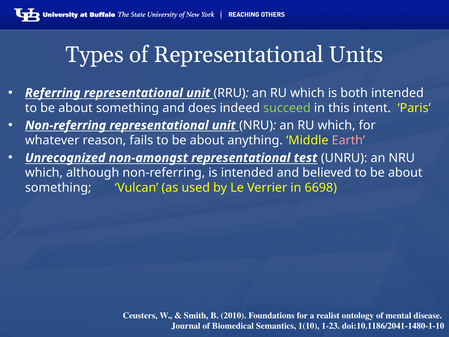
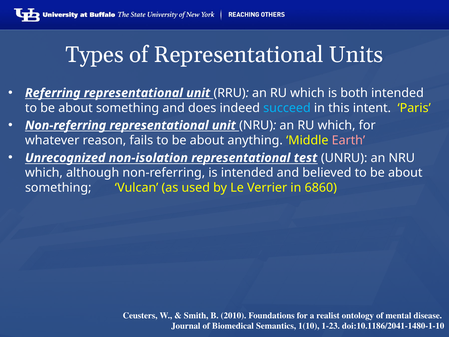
succeed colour: light green -> light blue
non-amongst: non-amongst -> non-isolation
6698: 6698 -> 6860
